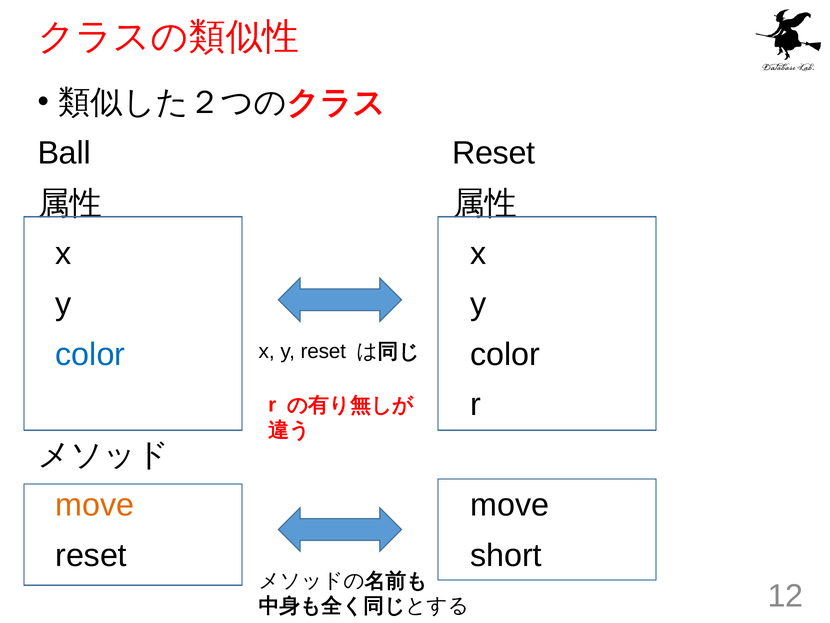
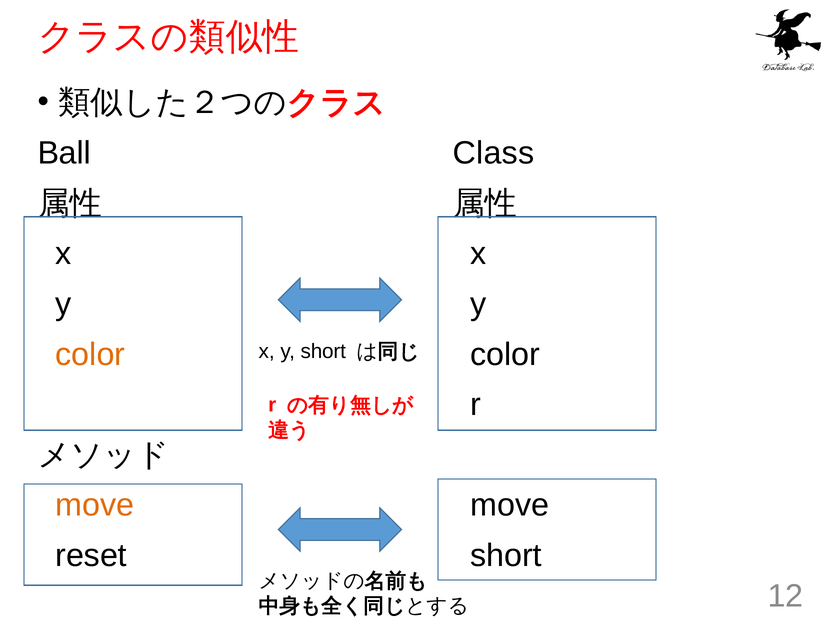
Ball Reset: Reset -> Class
color at (90, 354) colour: blue -> orange
y reset: reset -> short
